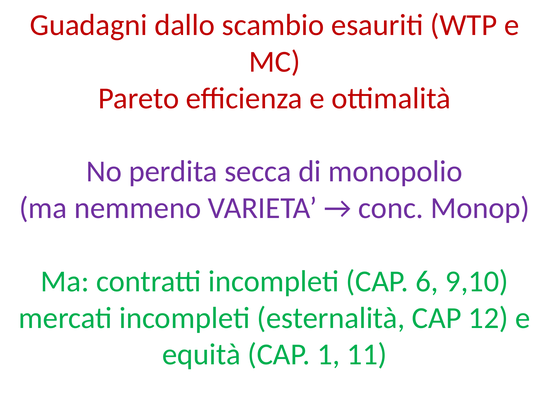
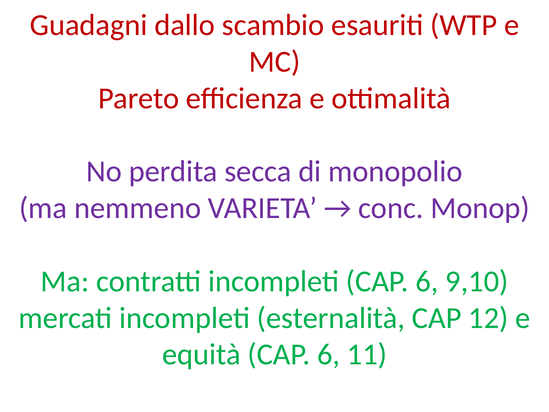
equità CAP 1: 1 -> 6
